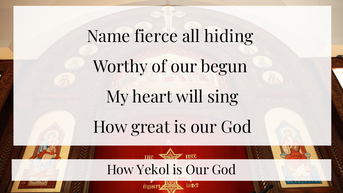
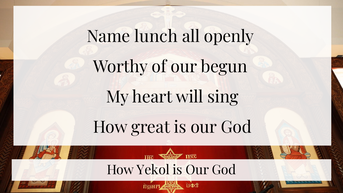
fierce: fierce -> lunch
hiding: hiding -> openly
